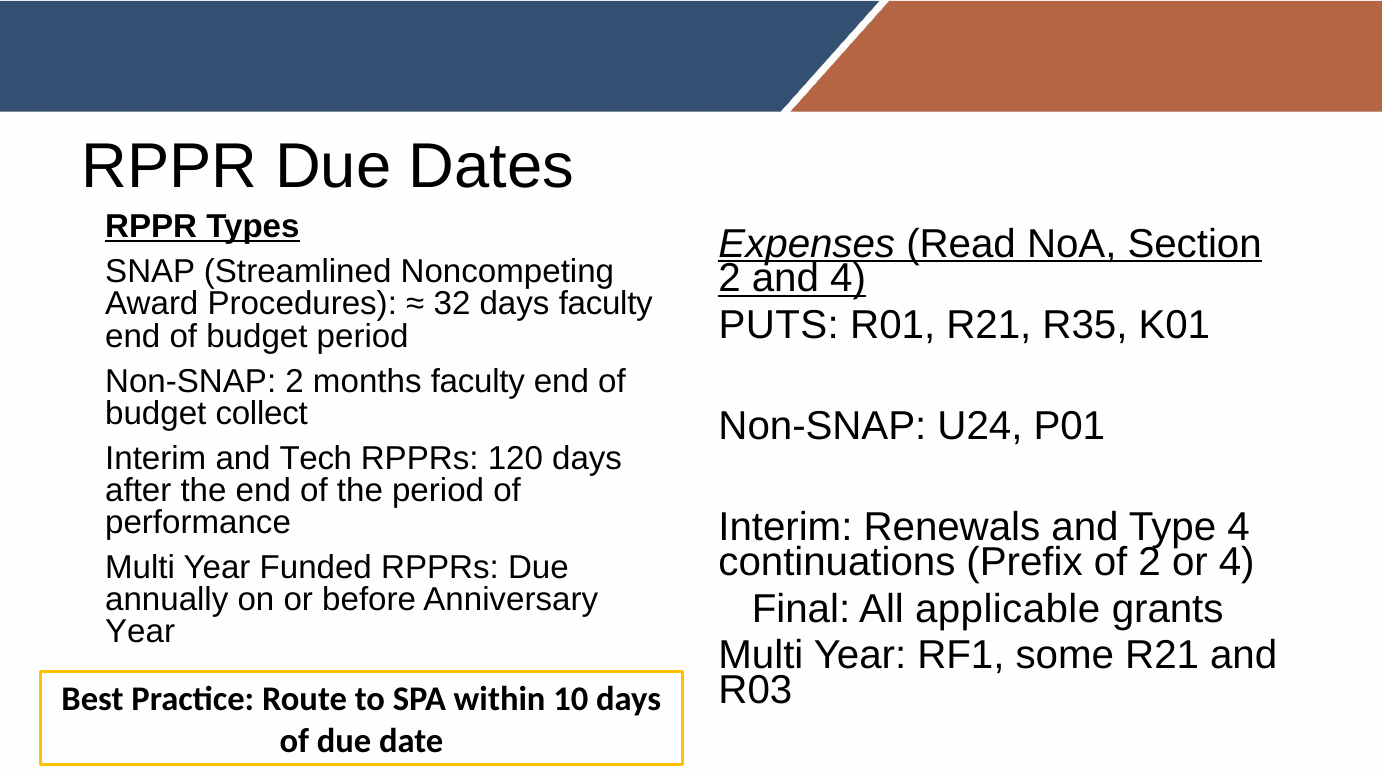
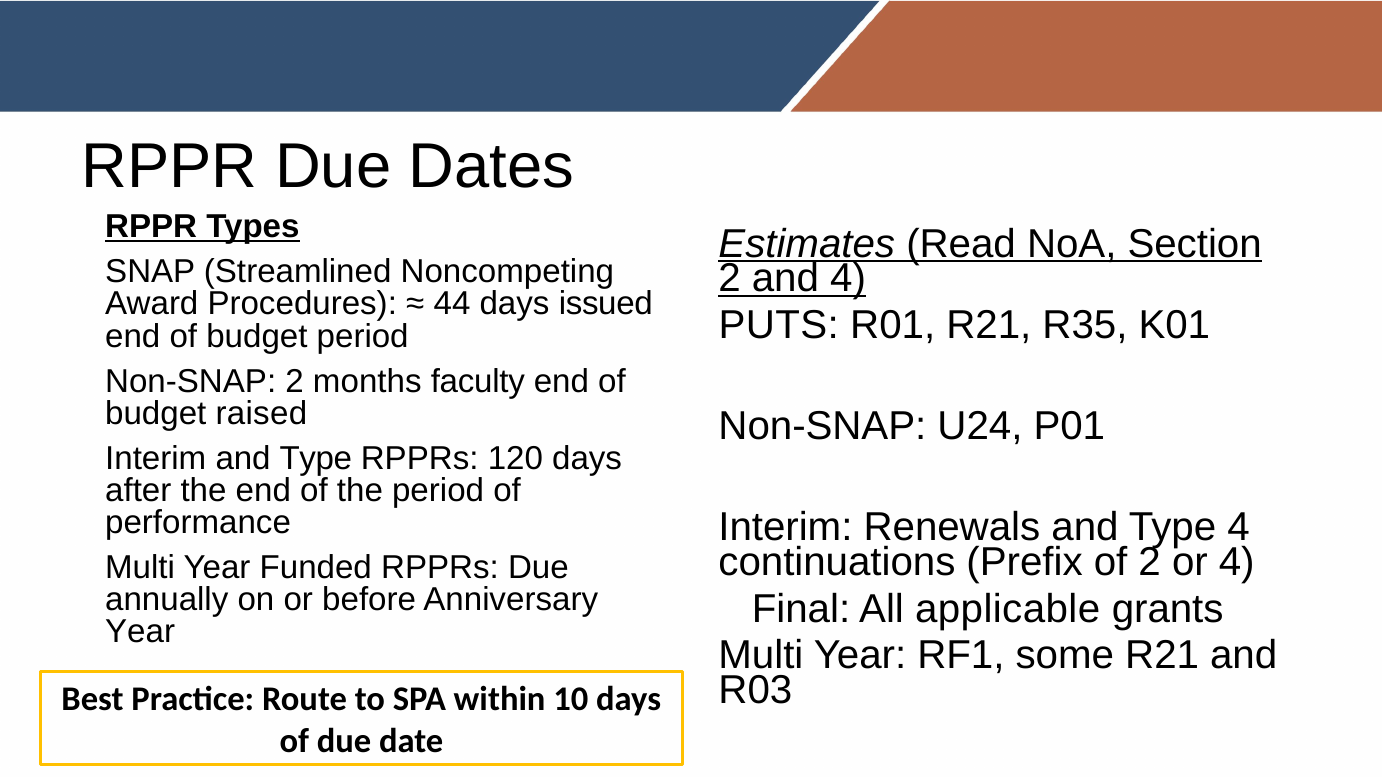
Expenses: Expenses -> Estimates
32: 32 -> 44
days faculty: faculty -> issued
collect: collect -> raised
Interim and Tech: Tech -> Type
